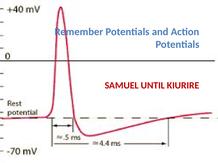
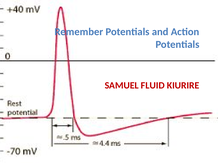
UNTIL: UNTIL -> FLUID
